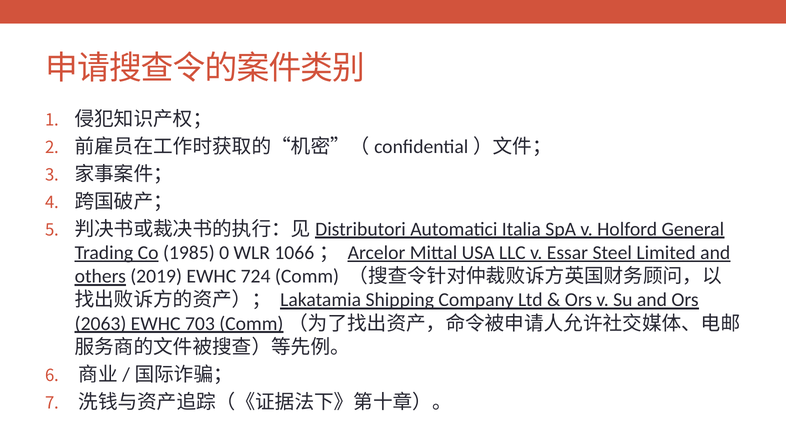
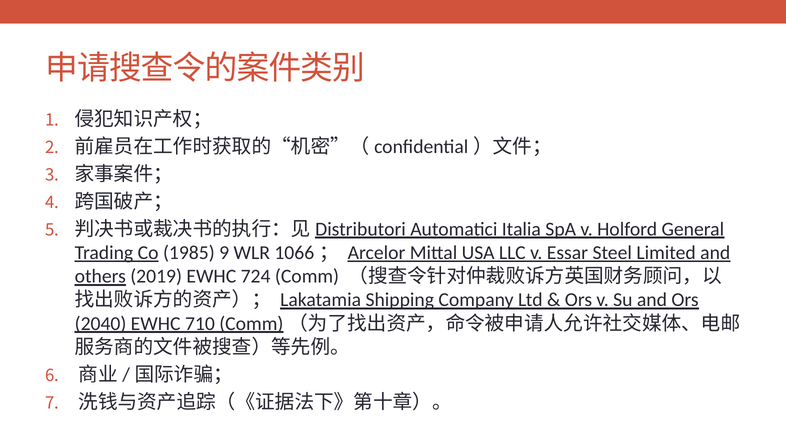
0: 0 -> 9
2063: 2063 -> 2040
703: 703 -> 710
